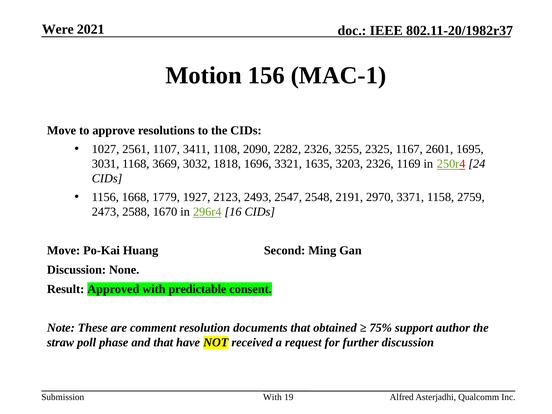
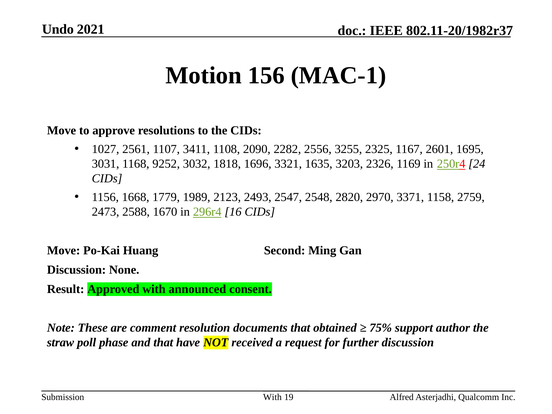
Were: Were -> Undo
2282 2326: 2326 -> 2556
3669: 3669 -> 9252
1927: 1927 -> 1989
2191: 2191 -> 2820
predictable: predictable -> announced
